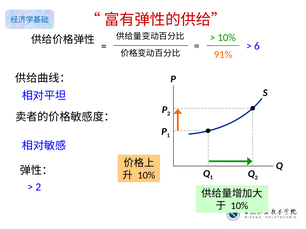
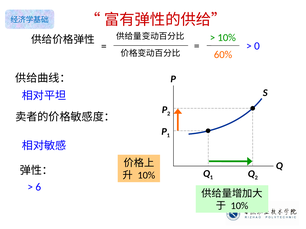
6: 6 -> 0
91%: 91% -> 60%
2 at (38, 187): 2 -> 6
